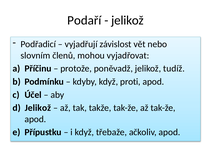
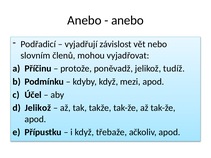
Podaří at (84, 20): Podaří -> Anebo
jelikož at (127, 20): jelikož -> anebo
proti: proti -> mezi
